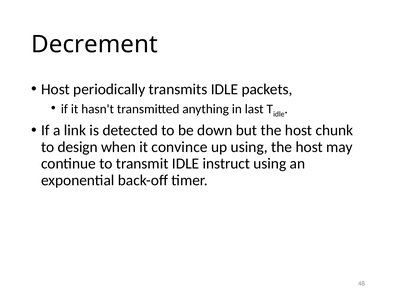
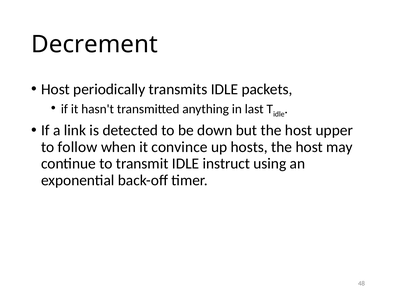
chunk: chunk -> upper
design: design -> follow
up using: using -> hosts
